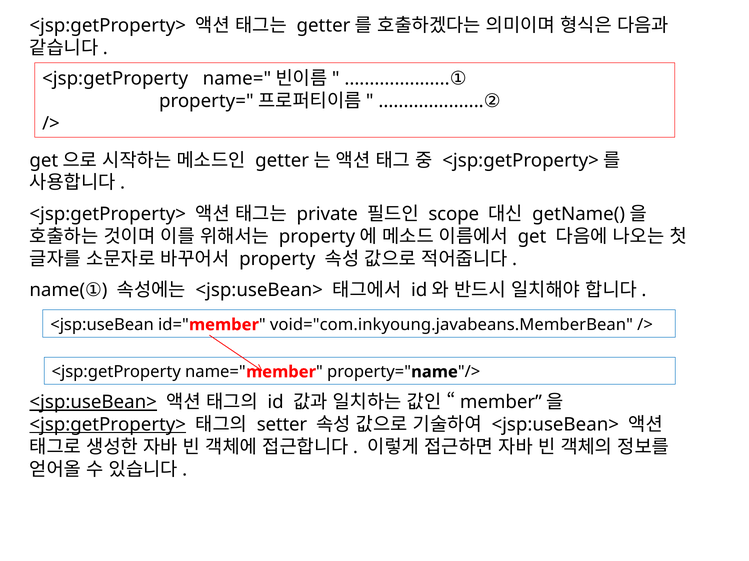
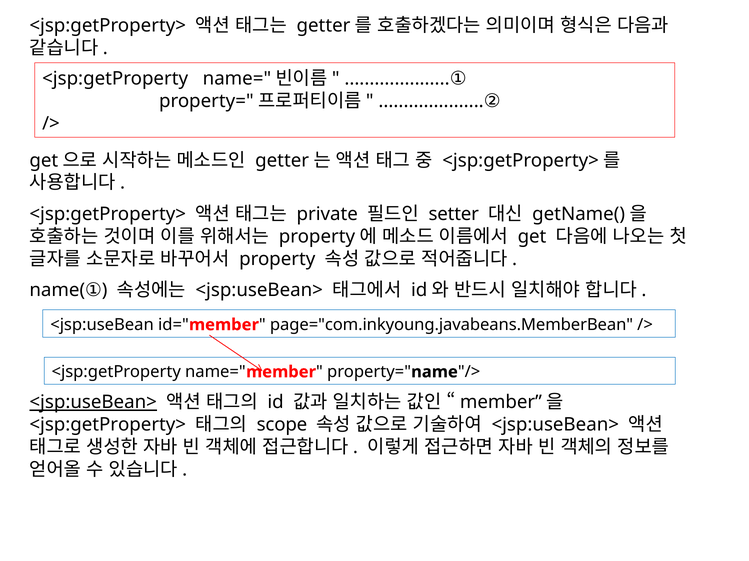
scope: scope -> setter
void="com.inkyoung.javabeans.MemberBean: void="com.inkyoung.javabeans.MemberBean -> page="com.inkyoung.javabeans.MemberBean
<jsp:getProperty> at (108, 425) underline: present -> none
setter: setter -> scope
